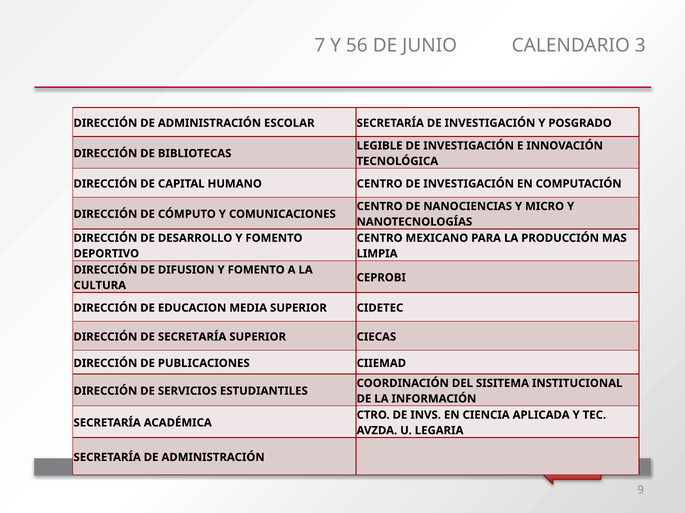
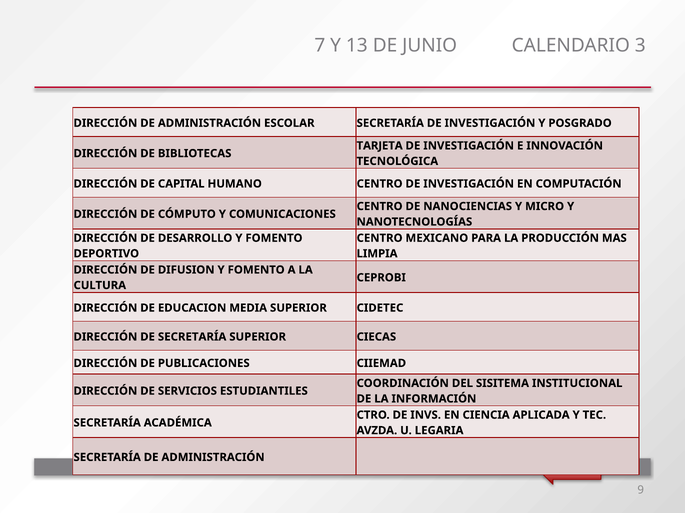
56: 56 -> 13
LEGIBLE: LEGIBLE -> TARJETA
